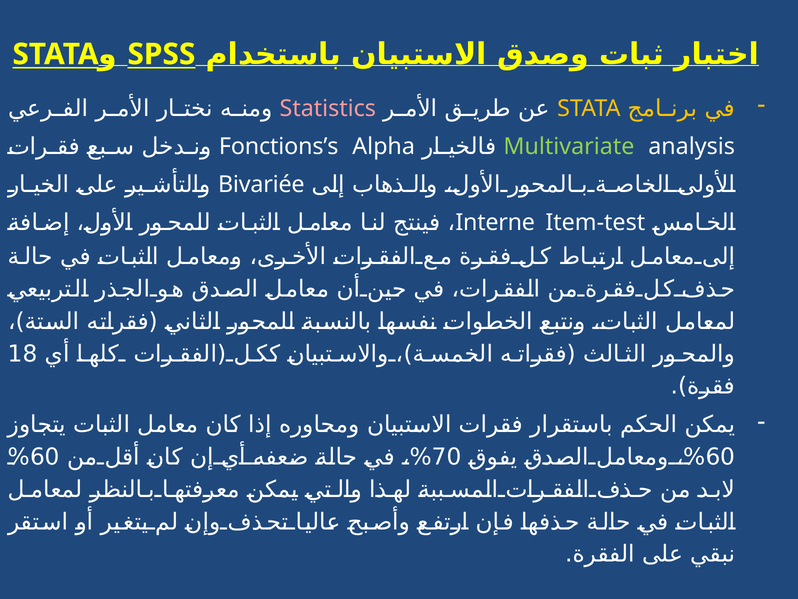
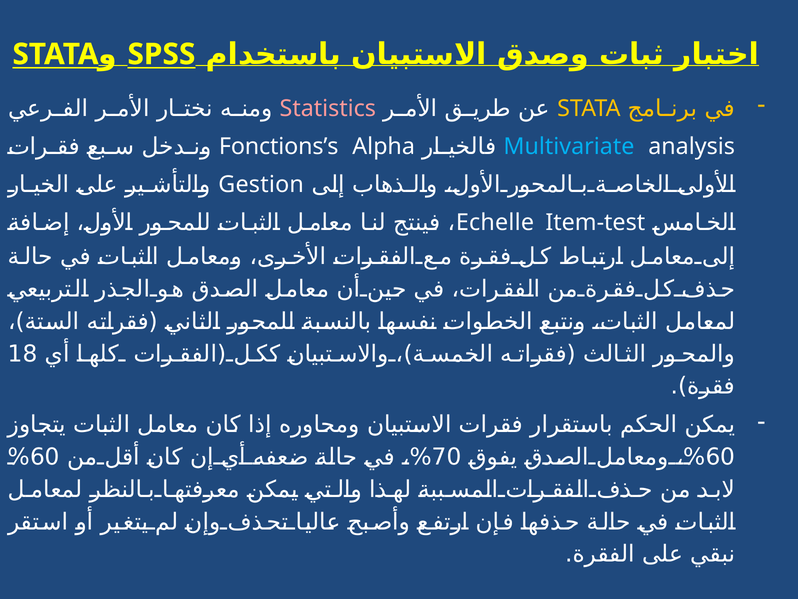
Multivariate colour: light green -> light blue
Bivariée: Bivariée -> Gestion
Interne: Interne -> Echelle
